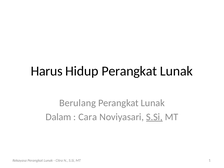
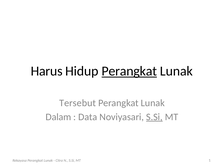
Perangkat at (129, 71) underline: none -> present
Berulang: Berulang -> Tersebut
Cara: Cara -> Data
